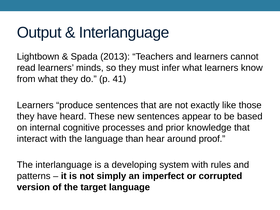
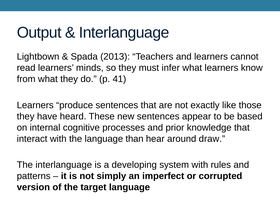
proof: proof -> draw
